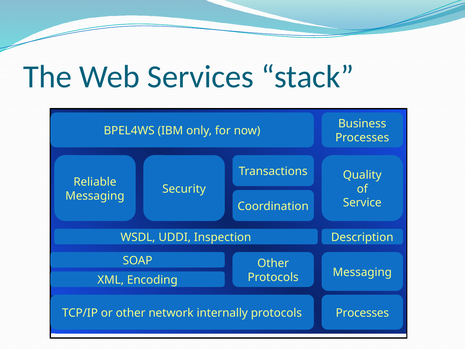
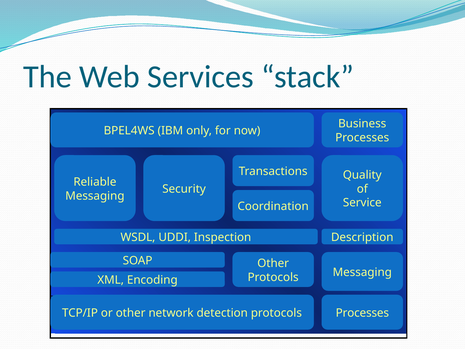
internally: internally -> detection
